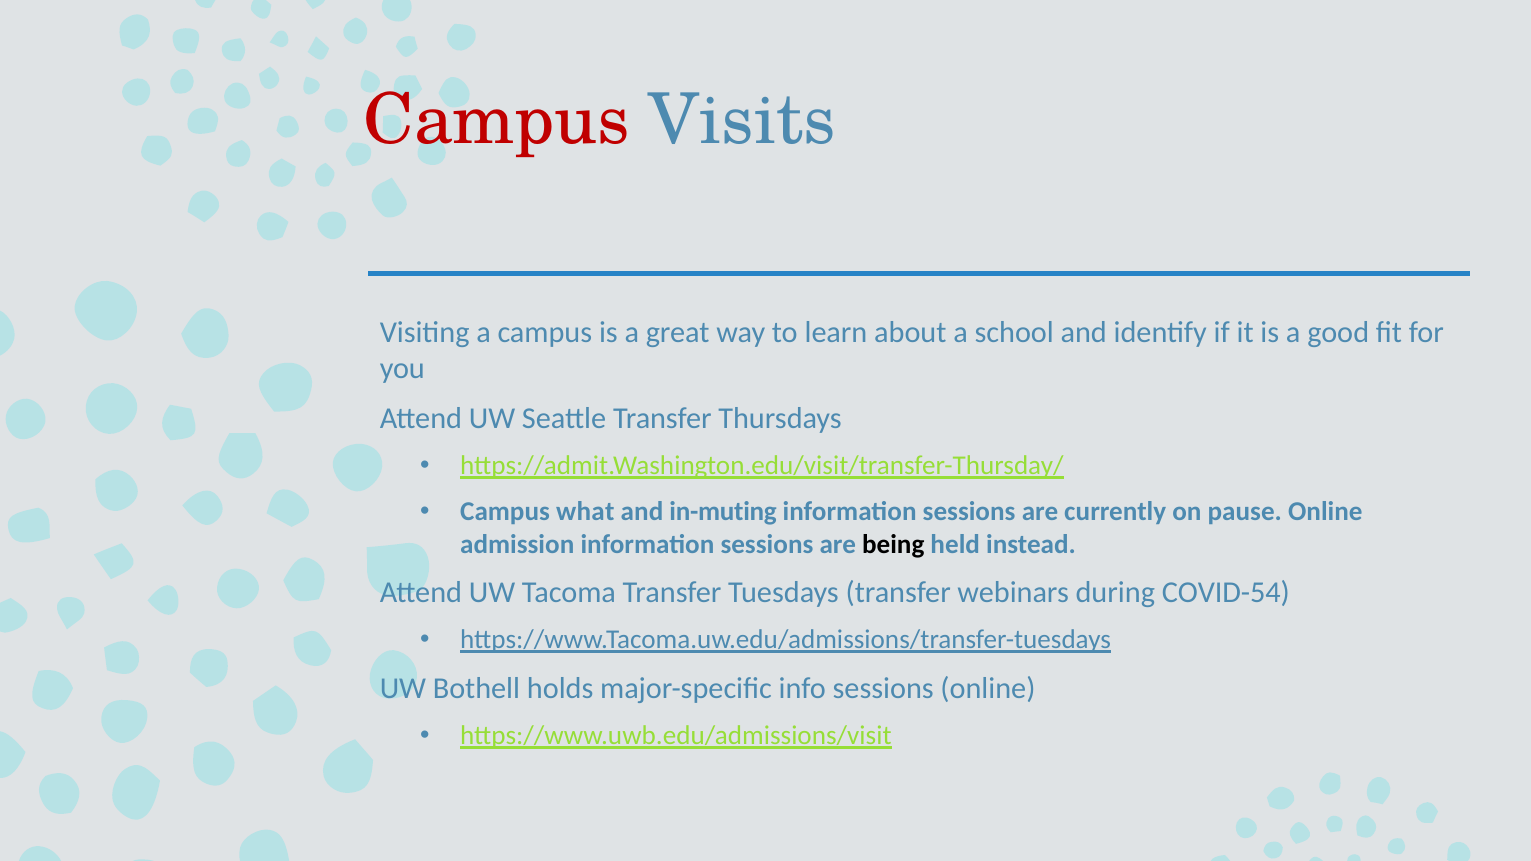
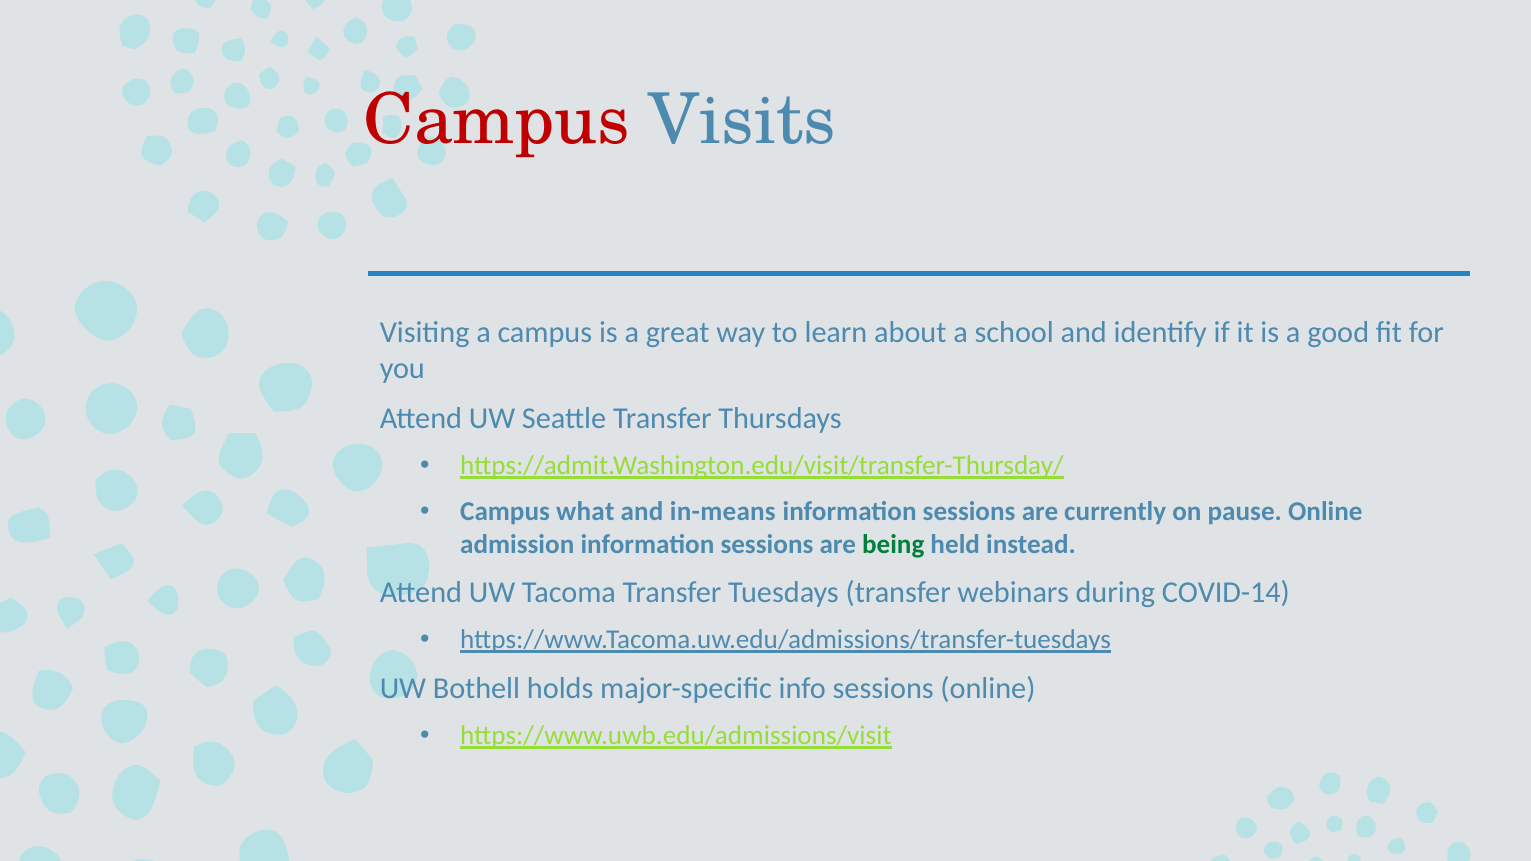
in-muting: in-muting -> in-means
being colour: black -> green
COVID-54: COVID-54 -> COVID-14
